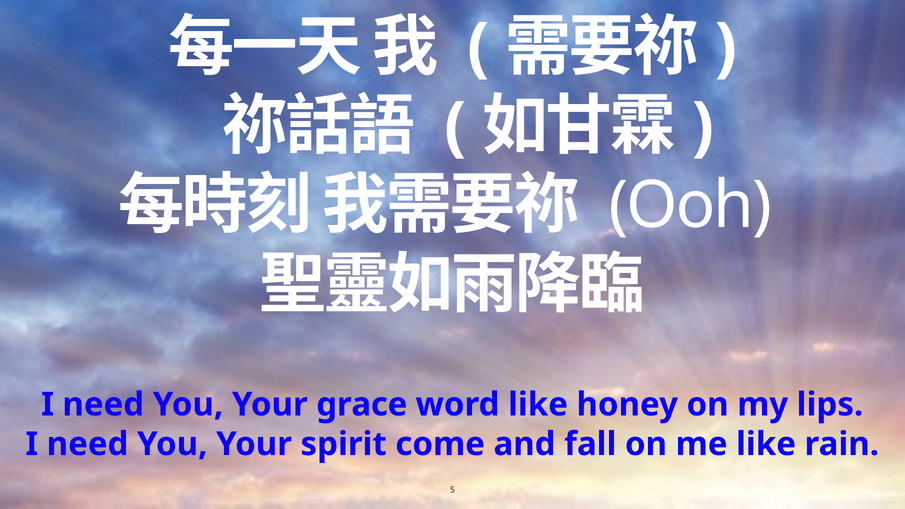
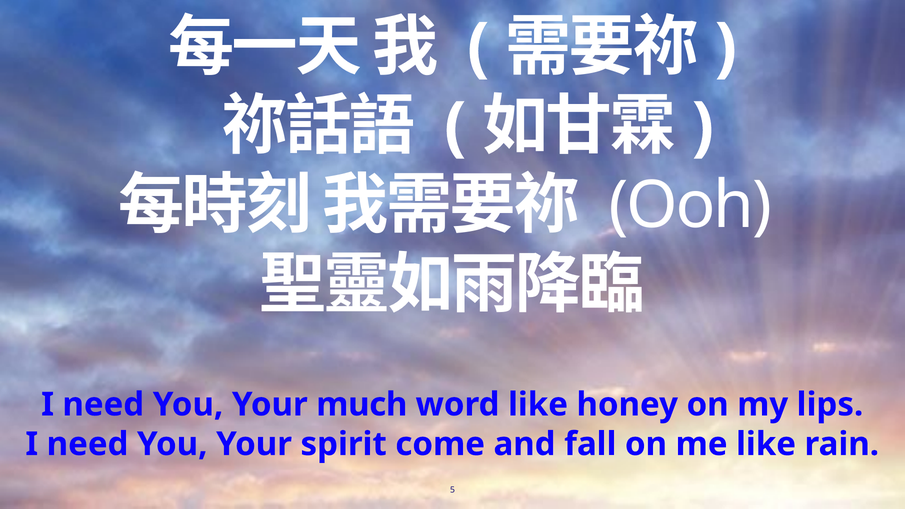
grace: grace -> much
